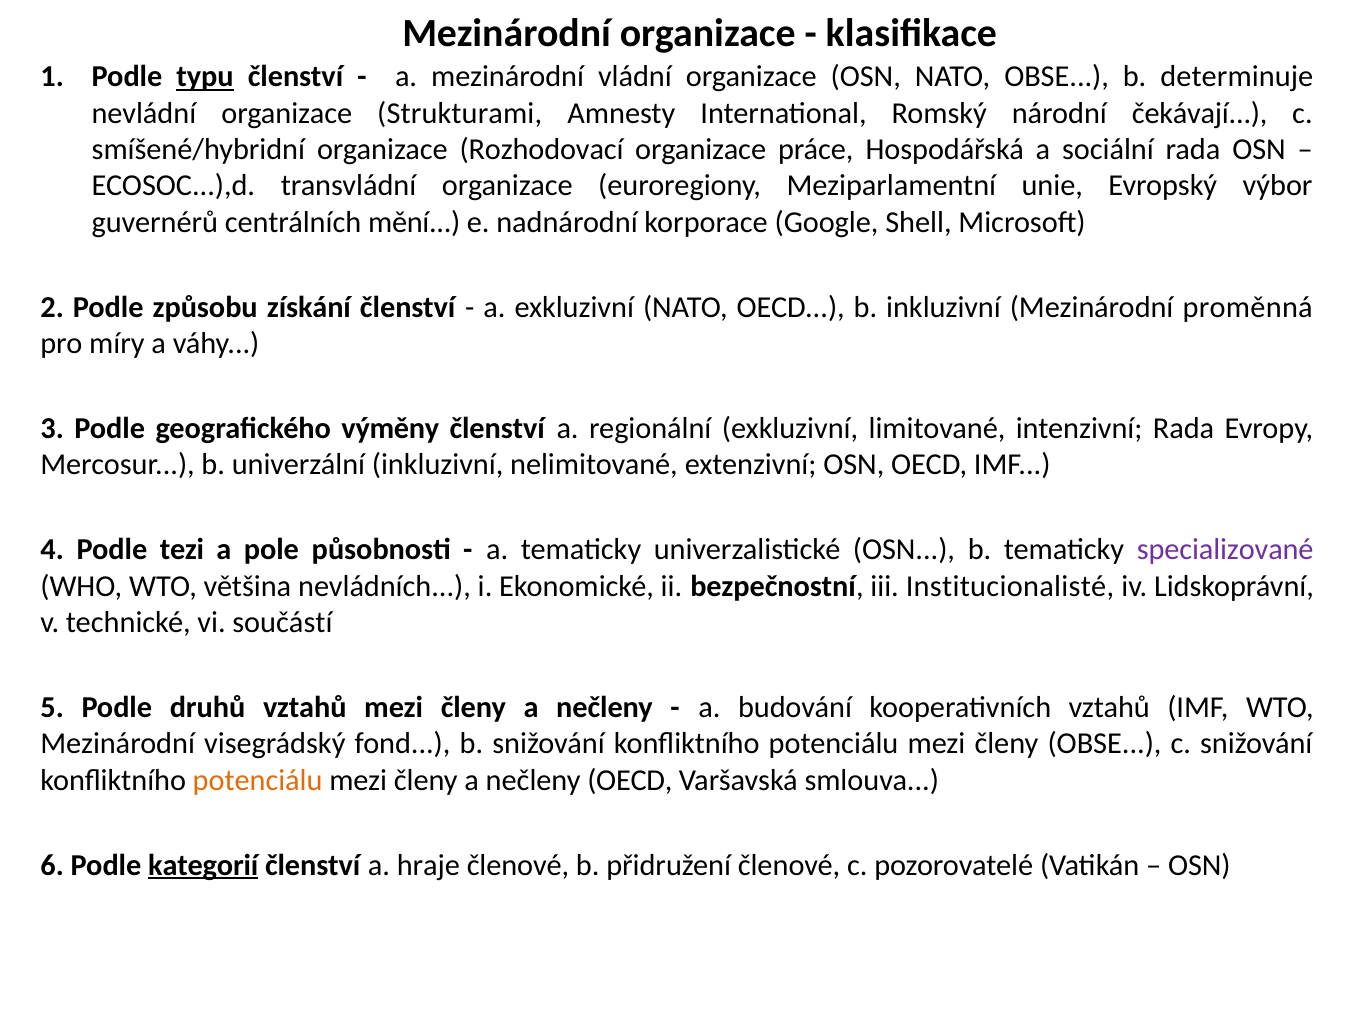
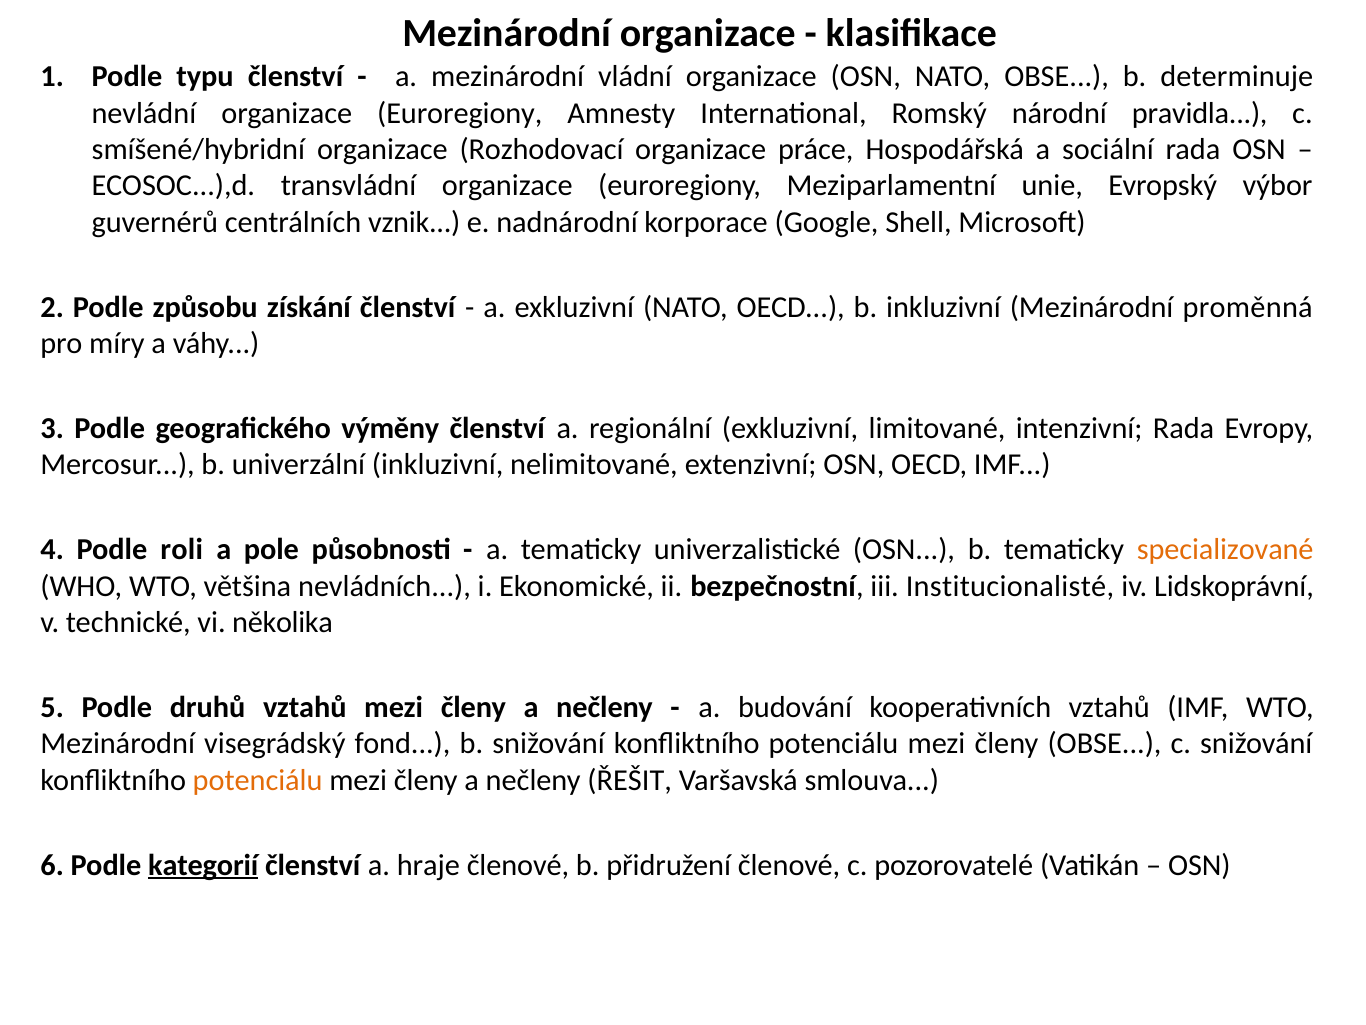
typu underline: present -> none
nevládní organizace Strukturami: Strukturami -> Euroregiony
čekávají: čekávají -> pravidla
mění: mění -> vznik
tezi: tezi -> roli
specializované colour: purple -> orange
součástí: součástí -> několika
nečleny OECD: OECD -> ŘEŠIT
